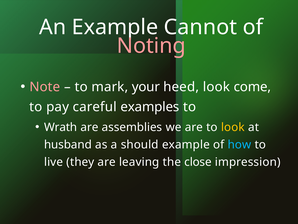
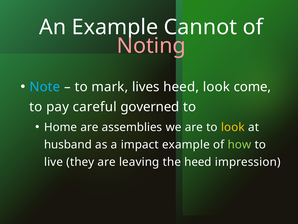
Note colour: pink -> light blue
your: your -> lives
examples: examples -> governed
Wrath: Wrath -> Home
should: should -> impact
how colour: light blue -> light green
the close: close -> heed
